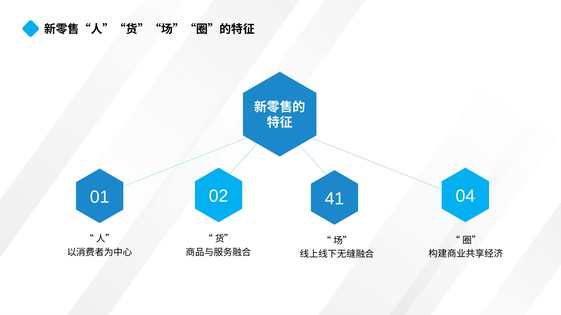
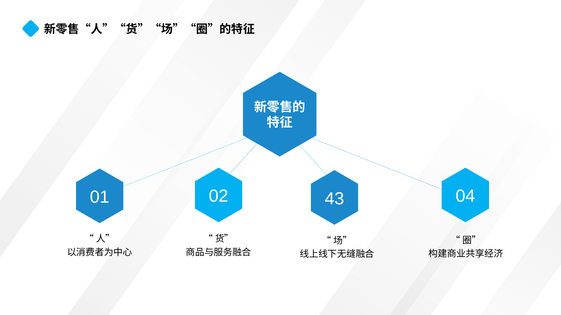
41: 41 -> 43
